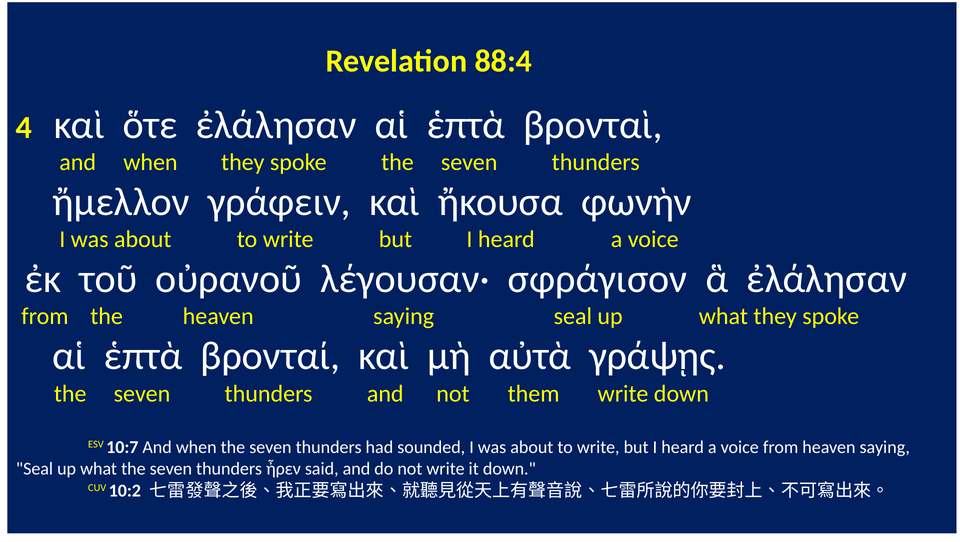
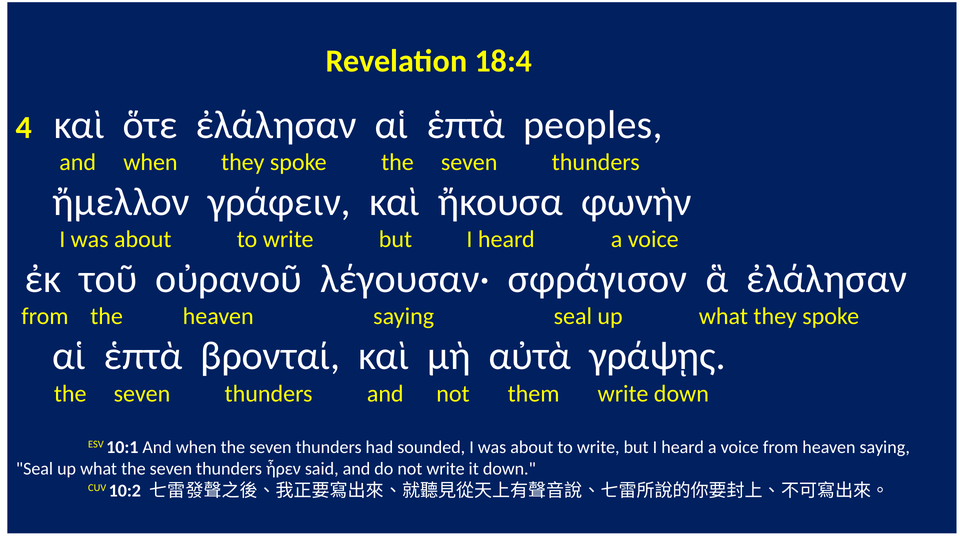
88:4: 88:4 -> 18:4
βρονταὶ: βρονταὶ -> peoples
10:7: 10:7 -> 10:1
